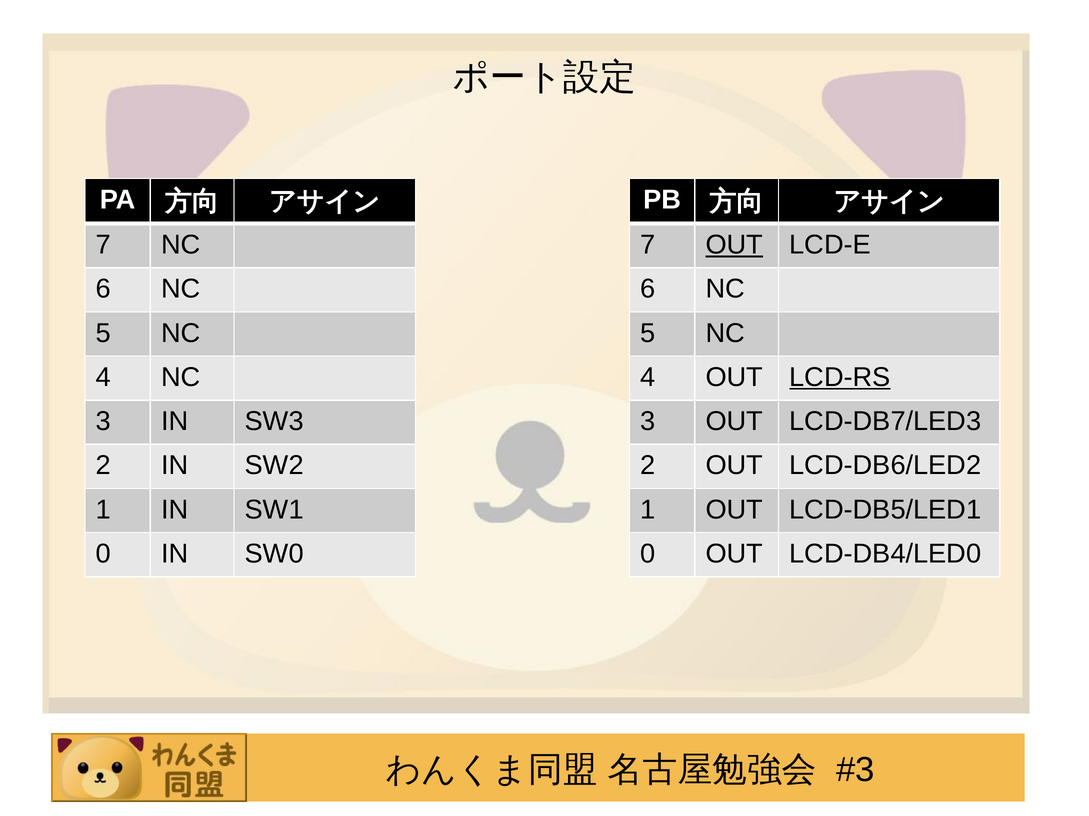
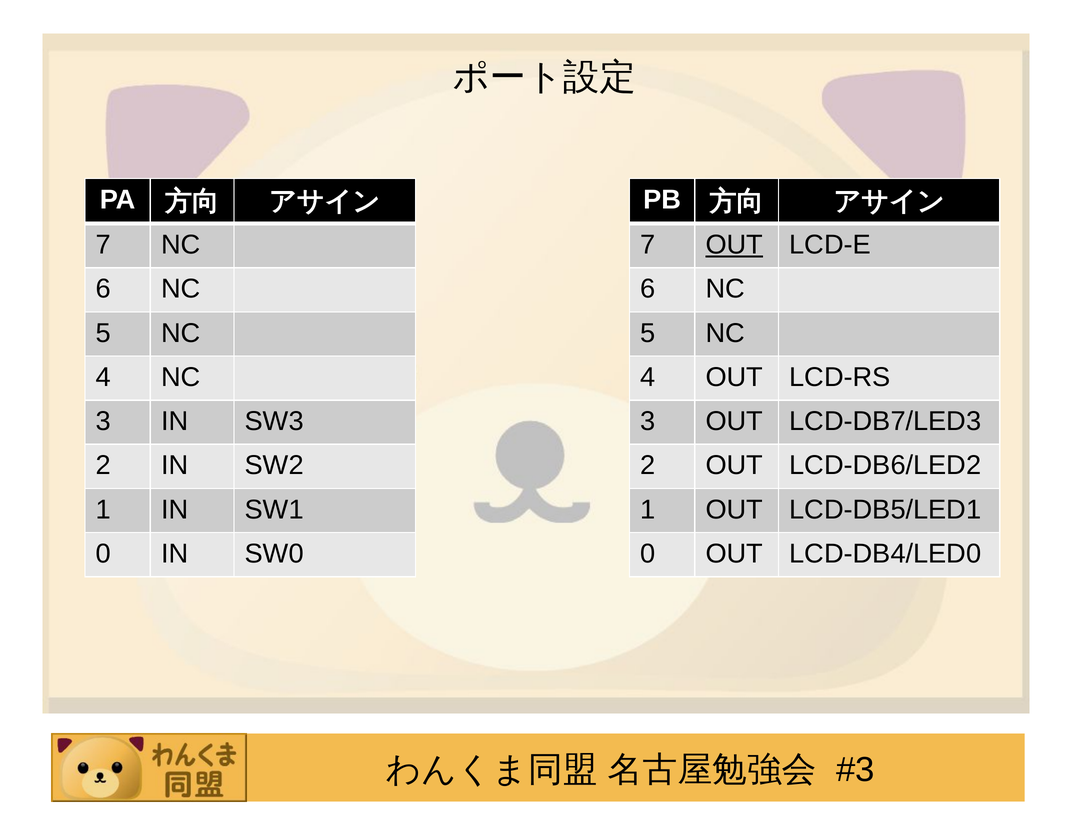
LCD-RS underline: present -> none
